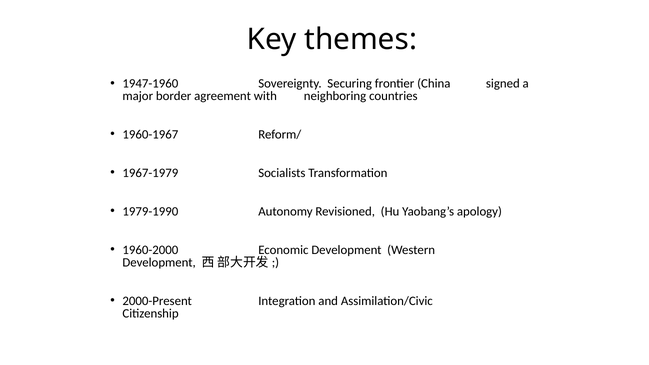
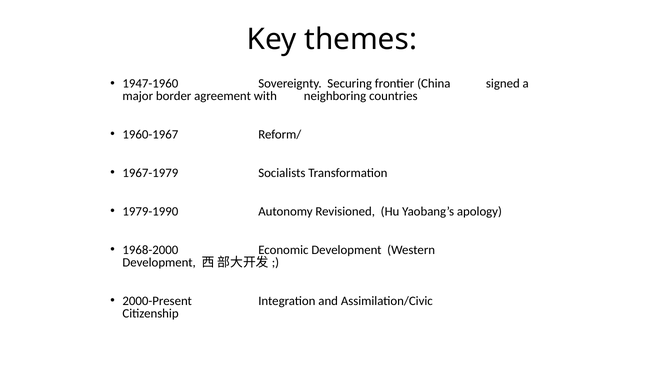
1960-2000: 1960-2000 -> 1968-2000
